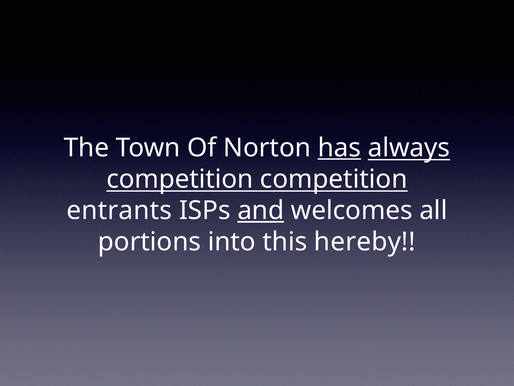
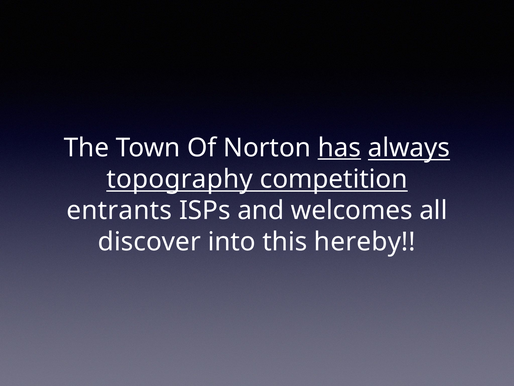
competition at (180, 179): competition -> topography
and underline: present -> none
portions: portions -> discover
